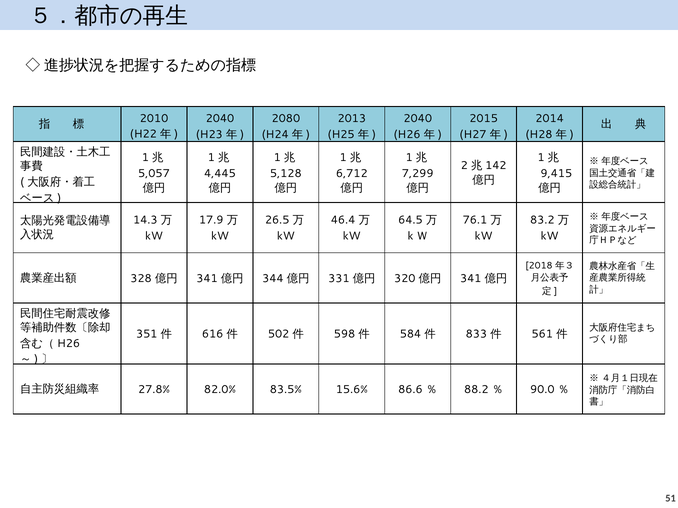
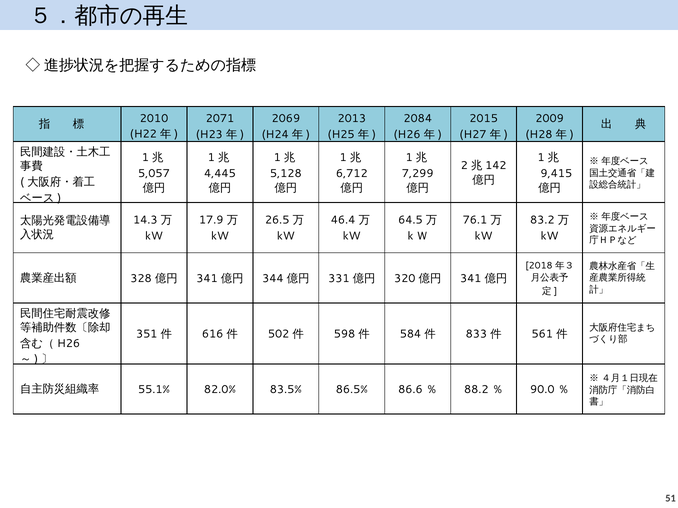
2040 at (220, 118): 2040 -> 2071
2080: 2080 -> 2069
2040 at (418, 118): 2040 -> 2084
2014: 2014 -> 2009
27.8%: 27.8% -> 55.1%
15.6%: 15.6% -> 86.5%
